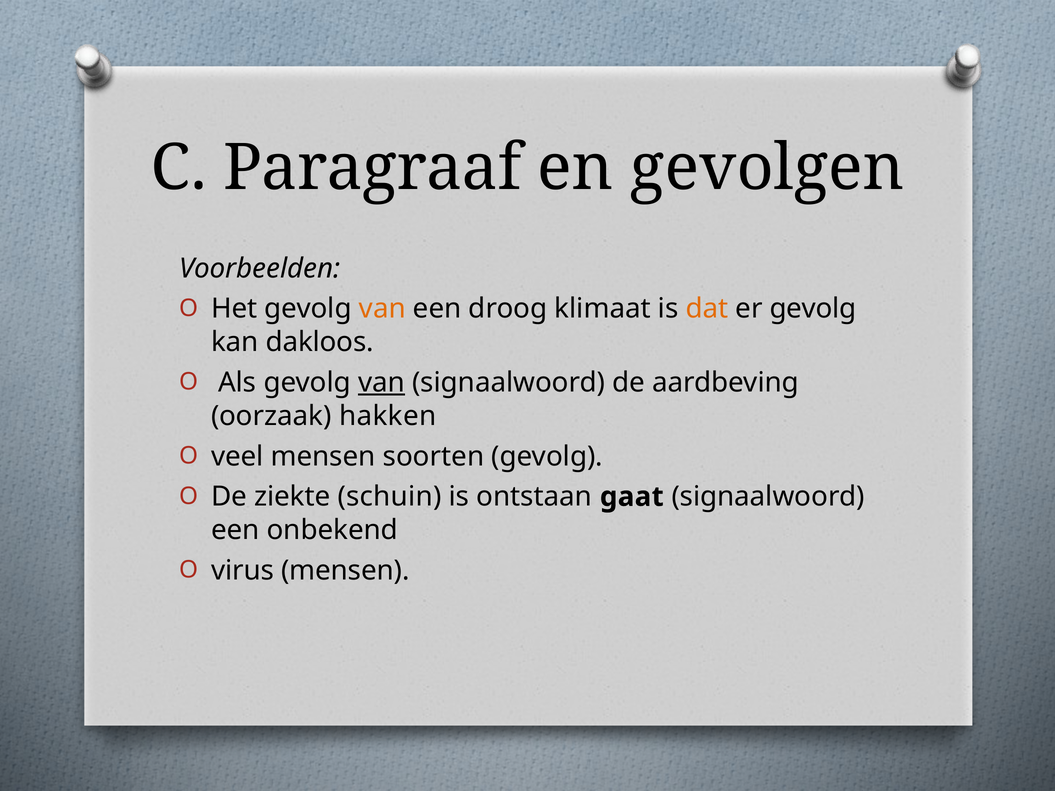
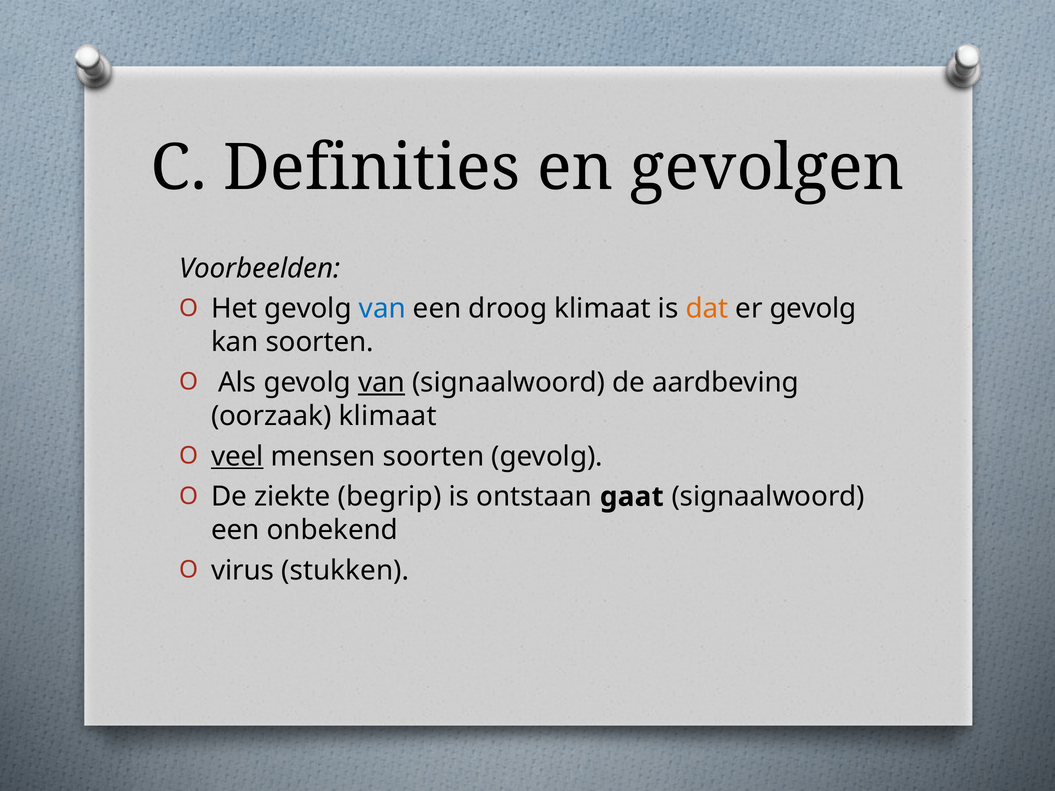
Paragraaf: Paragraaf -> Definities
van at (382, 309) colour: orange -> blue
kan dakloos: dakloos -> soorten
oorzaak hakken: hakken -> klimaat
veel underline: none -> present
schuin: schuin -> begrip
virus mensen: mensen -> stukken
